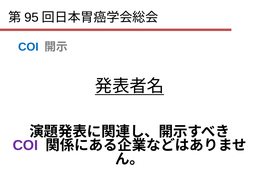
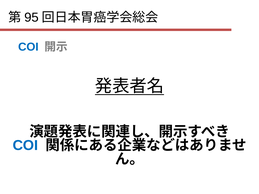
COI at (25, 146) colour: purple -> blue
